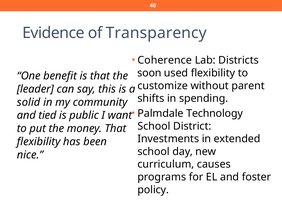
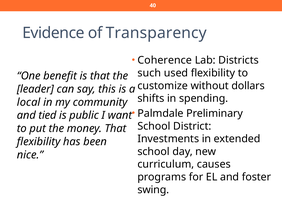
soon: soon -> such
parent: parent -> dollars
solid: solid -> local
Technology: Technology -> Preliminary
policy: policy -> swing
